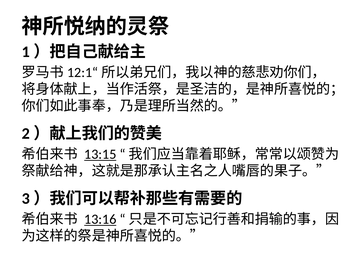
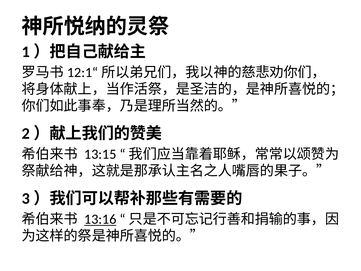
13:15 underline: present -> none
